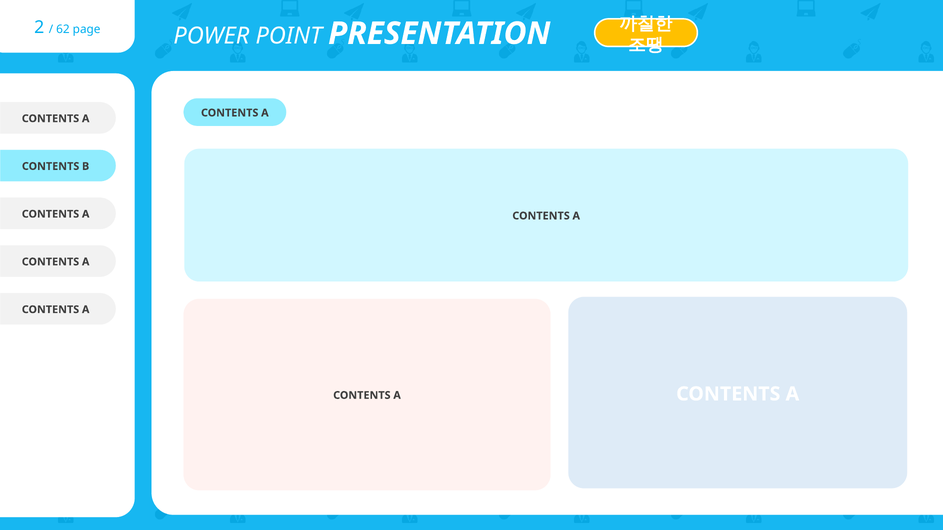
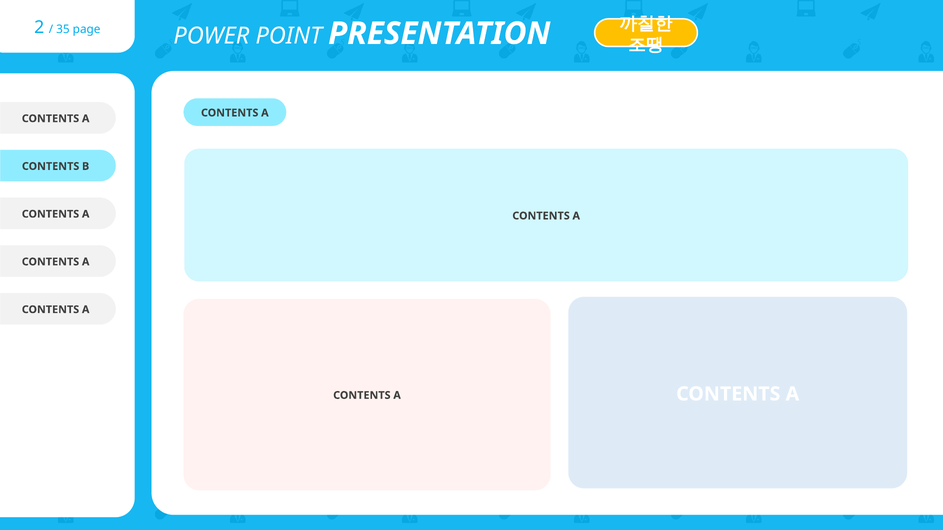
62: 62 -> 35
